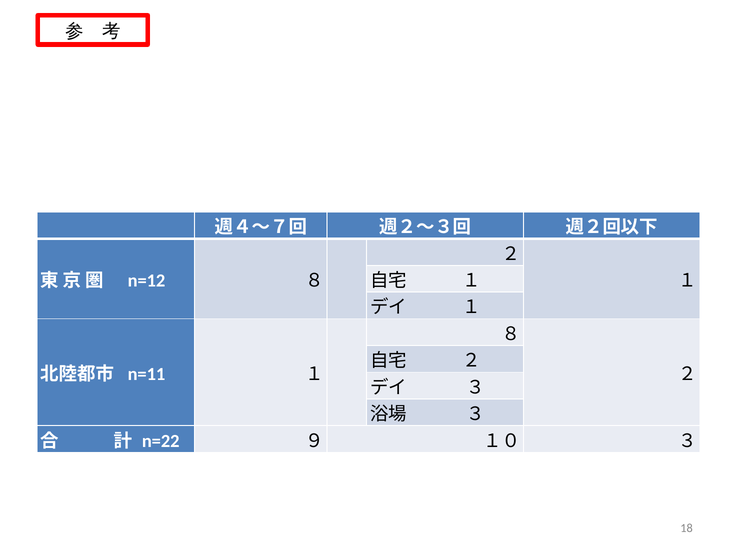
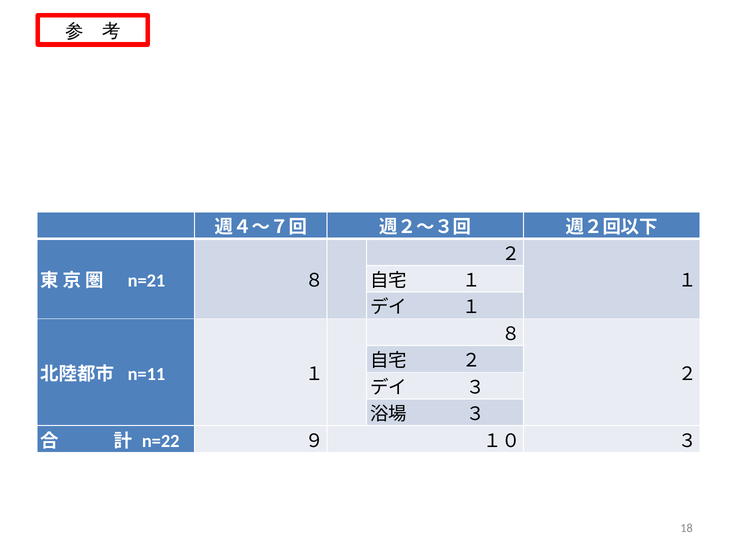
n=12: n=12 -> n=21
